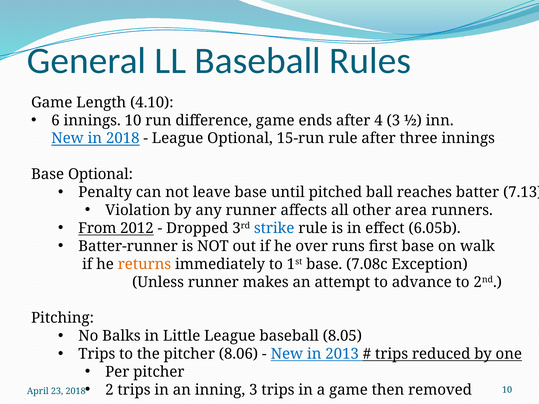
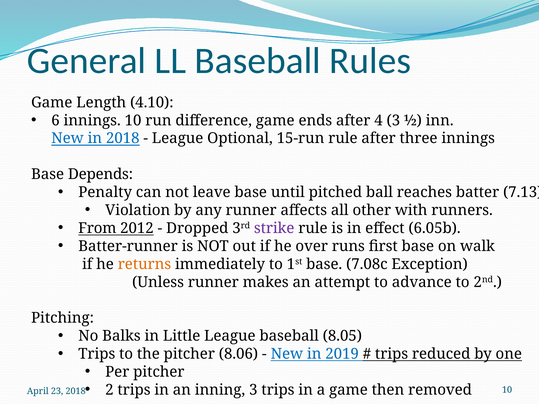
Base Optional: Optional -> Depends
area: area -> with
strike colour: blue -> purple
2013: 2013 -> 2019
